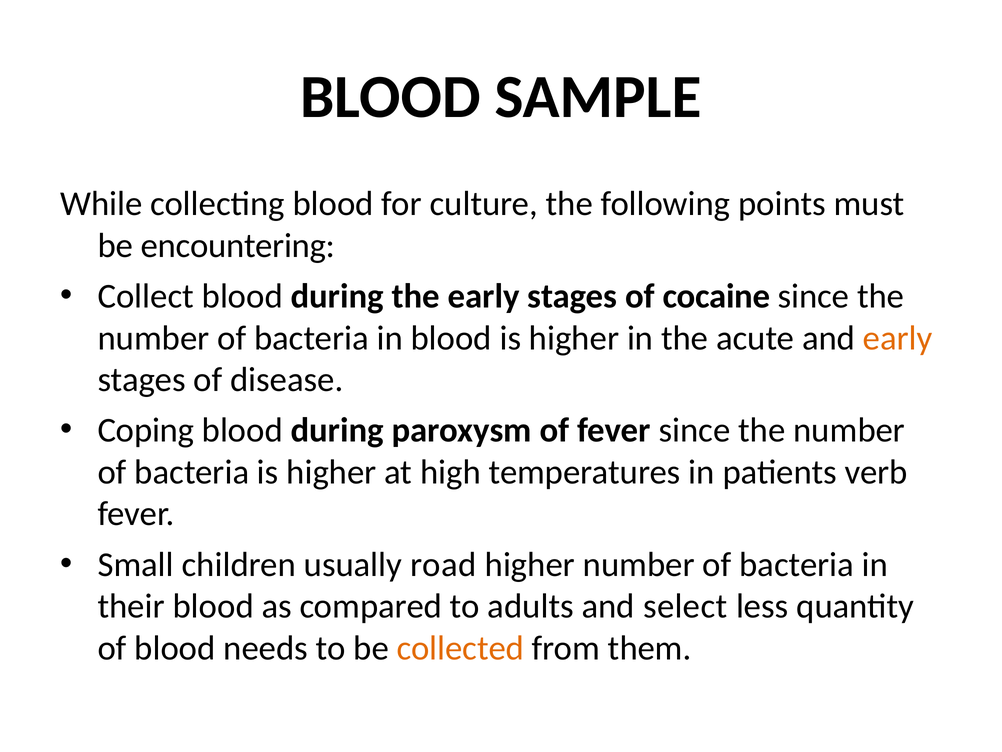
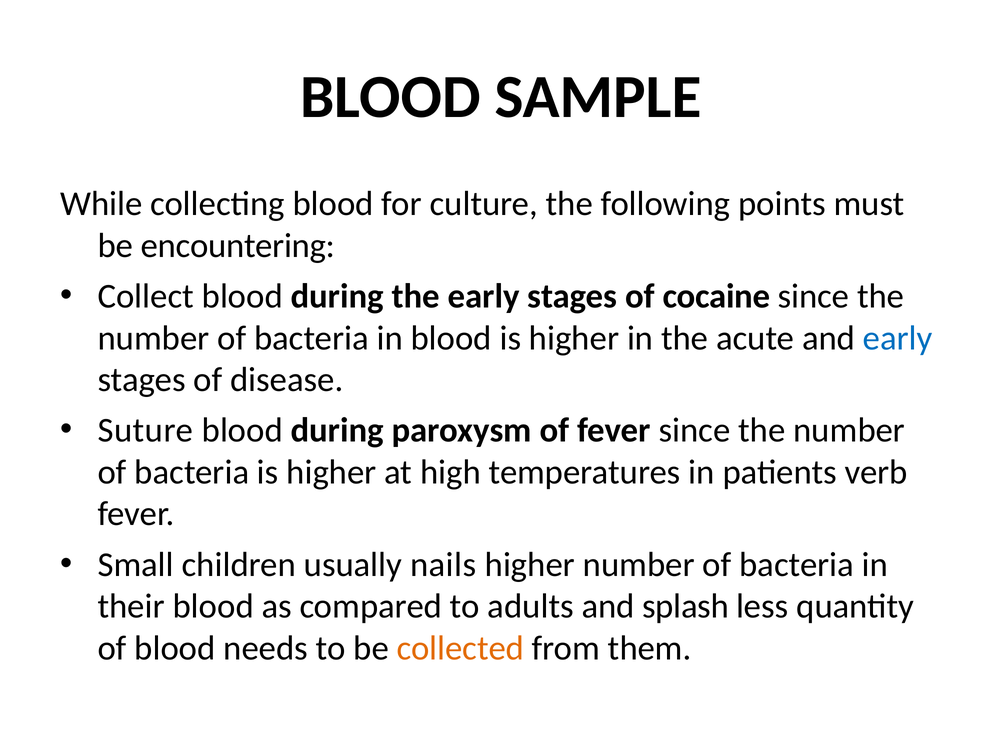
early at (898, 338) colour: orange -> blue
Coping: Coping -> Suture
road: road -> nails
select: select -> splash
